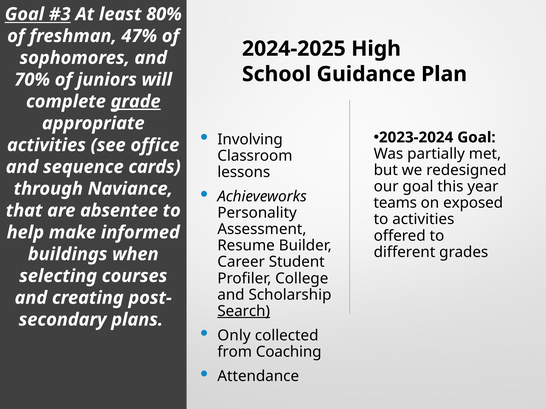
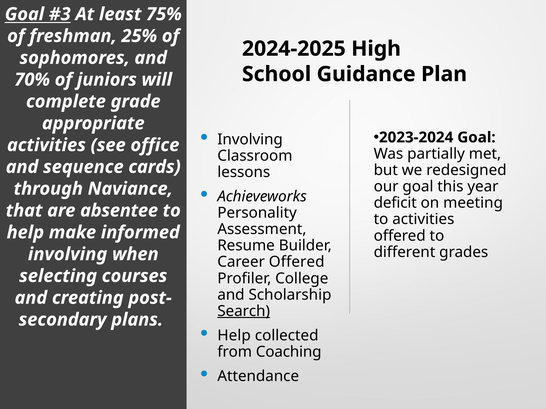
80%: 80% -> 75%
47%: 47% -> 25%
grade underline: present -> none
teams: teams -> deficit
exposed: exposed -> meeting
buildings at (68, 254): buildings -> involving
Career Student: Student -> Offered
Only at (234, 336): Only -> Help
